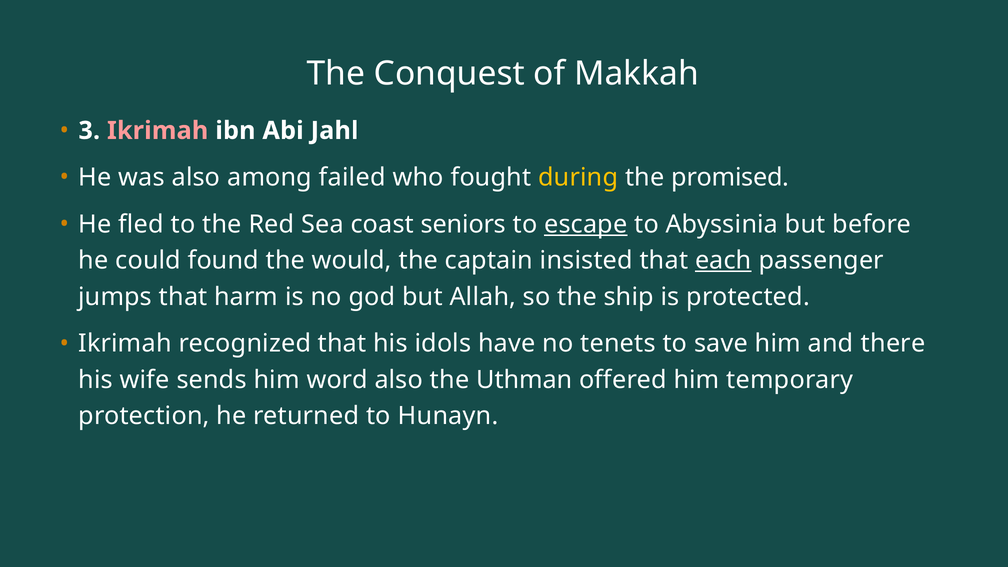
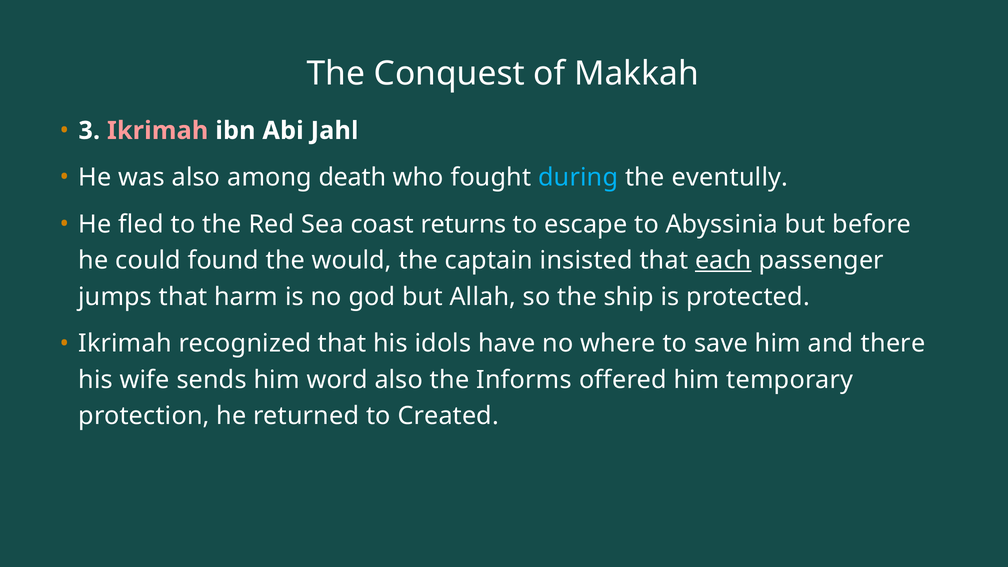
failed: failed -> death
during colour: yellow -> light blue
promised: promised -> eventully
seniors: seniors -> returns
escape underline: present -> none
tenets: tenets -> where
Uthman: Uthman -> Informs
Hunayn: Hunayn -> Created
